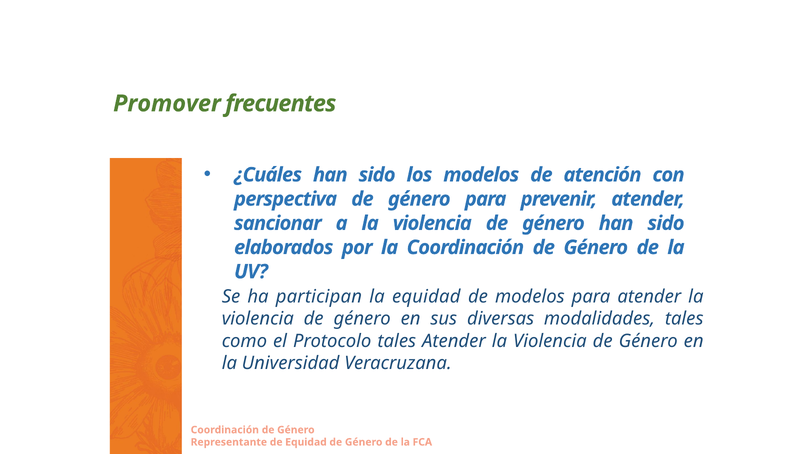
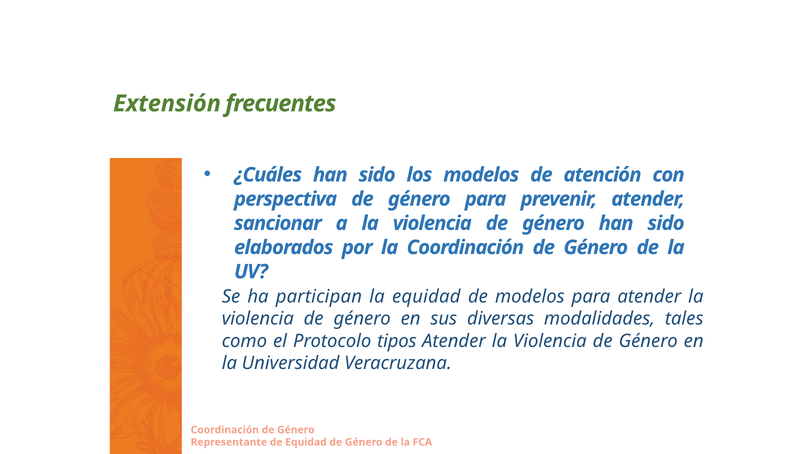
Promover: Promover -> Extensión
Protocolo tales: tales -> tipos
